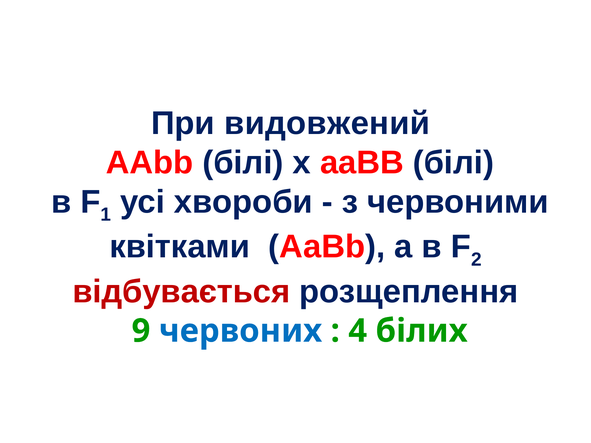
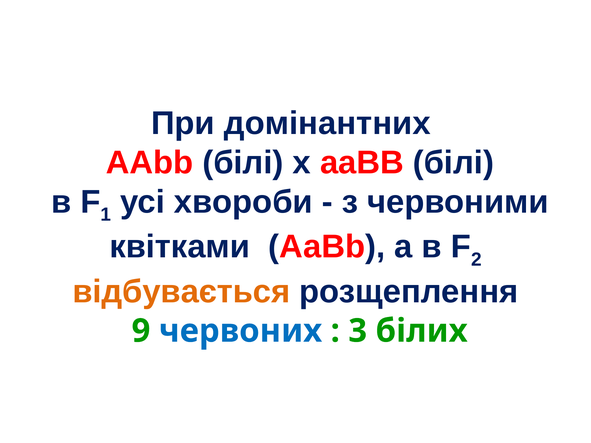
видовжений: видовжений -> домінантних
відбувається colour: red -> orange
4: 4 -> 3
